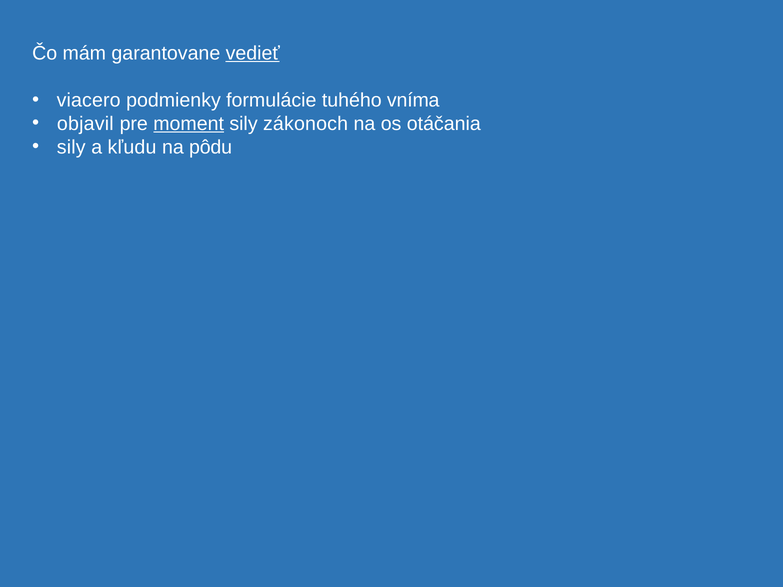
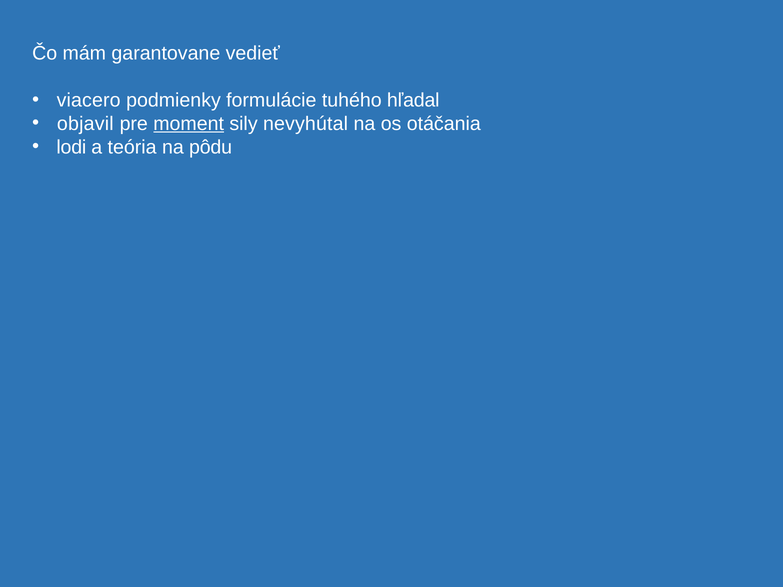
vedieť underline: present -> none
vníma: vníma -> hľadal
zákonoch: zákonoch -> nevyhútal
sily at (71, 147): sily -> lodi
kľudu: kľudu -> teória
